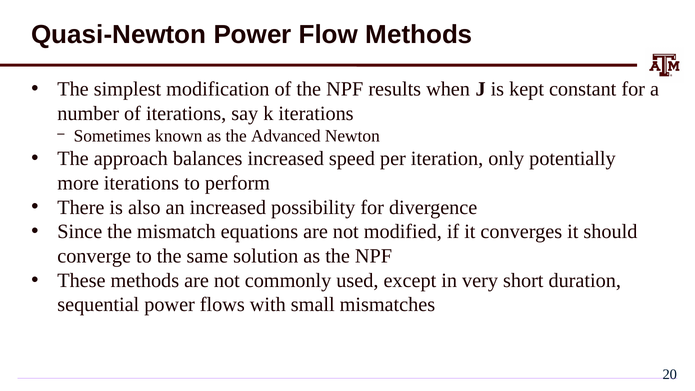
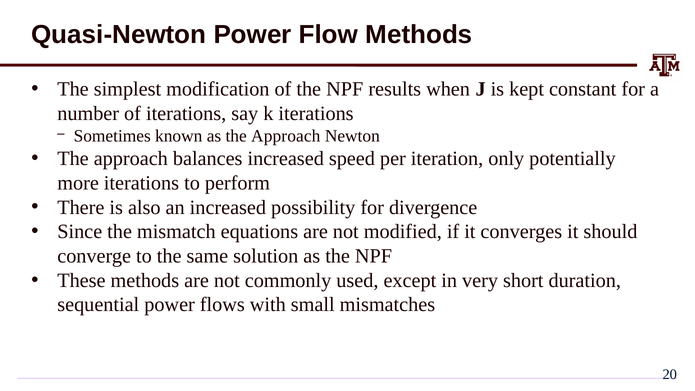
as the Advanced: Advanced -> Approach
